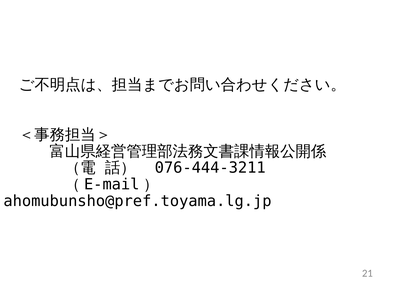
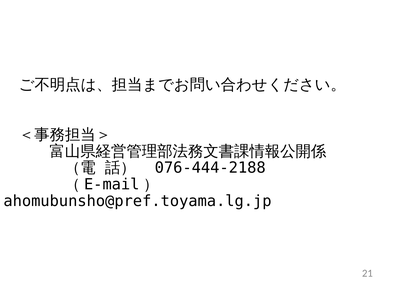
076-444-3211: 076-444-3211 -> 076-444-2188
